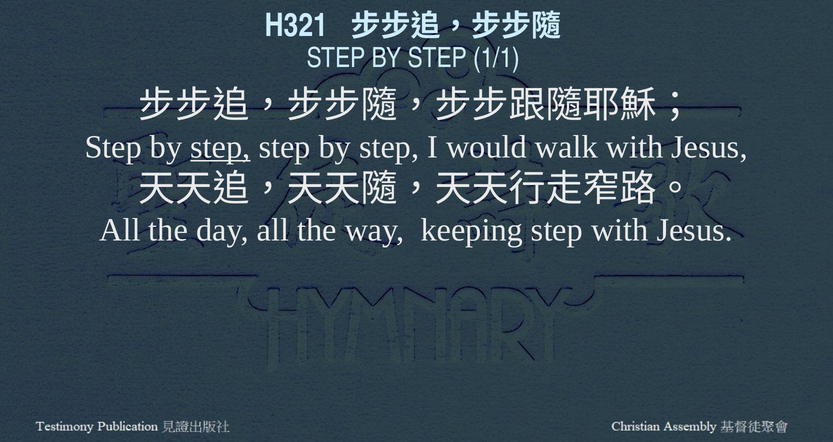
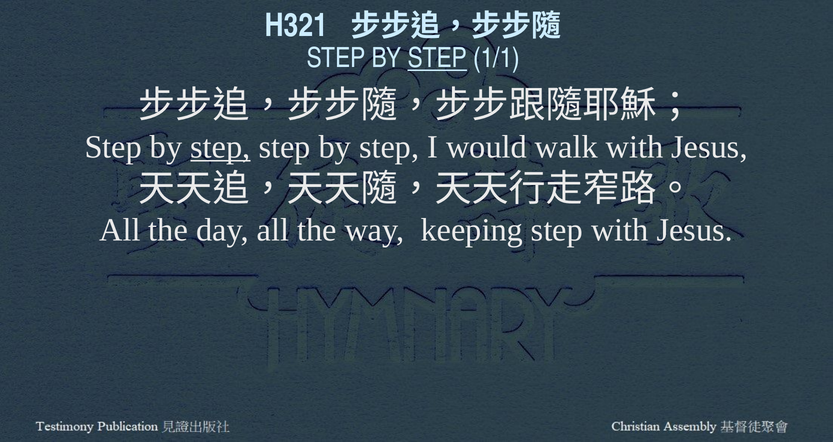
STEP at (437, 58) underline: none -> present
